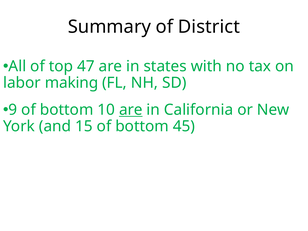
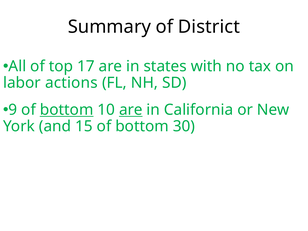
47: 47 -> 17
making: making -> actions
bottom at (67, 110) underline: none -> present
45: 45 -> 30
